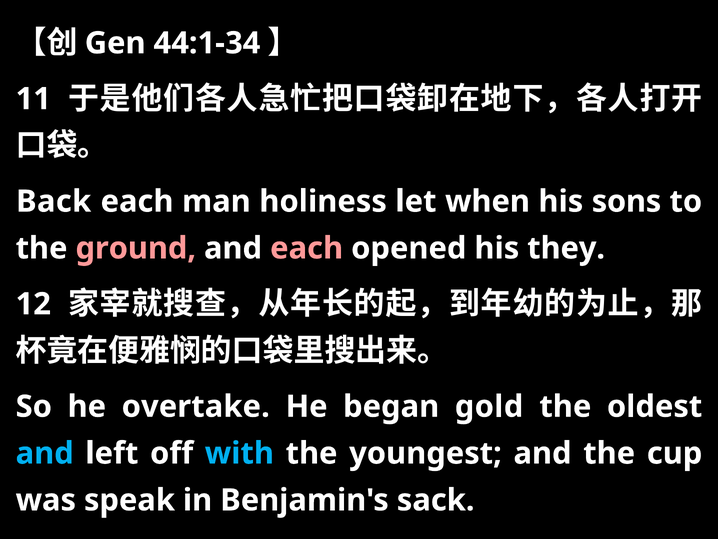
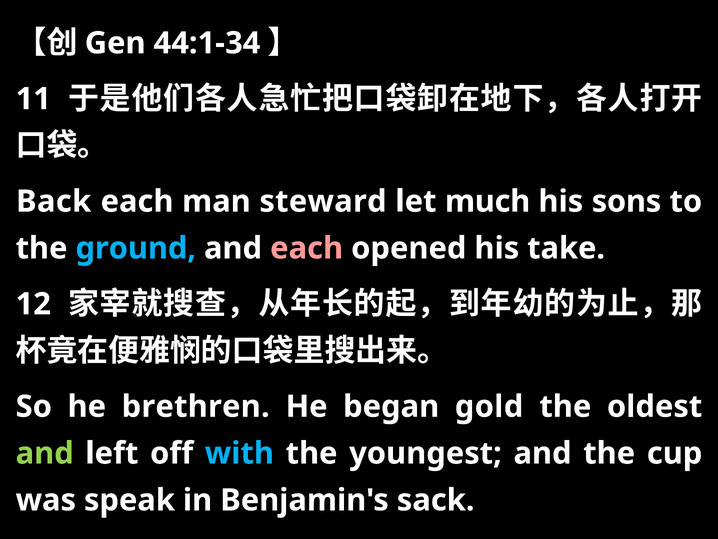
holiness: holiness -> steward
when: when -> much
ground colour: pink -> light blue
they: they -> take
overtake: overtake -> brethren
and at (45, 453) colour: light blue -> light green
